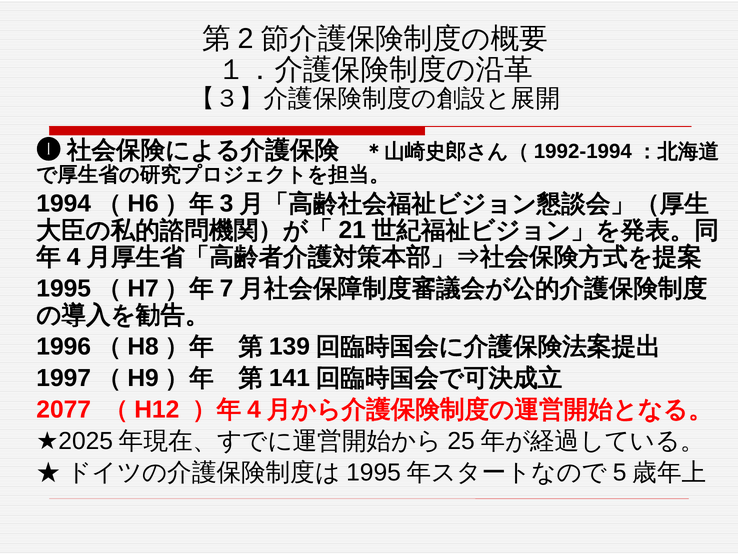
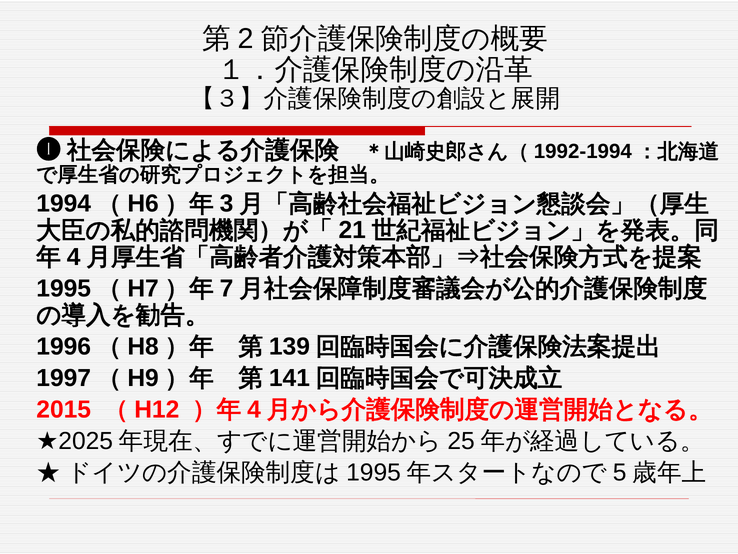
2077: 2077 -> 2015
